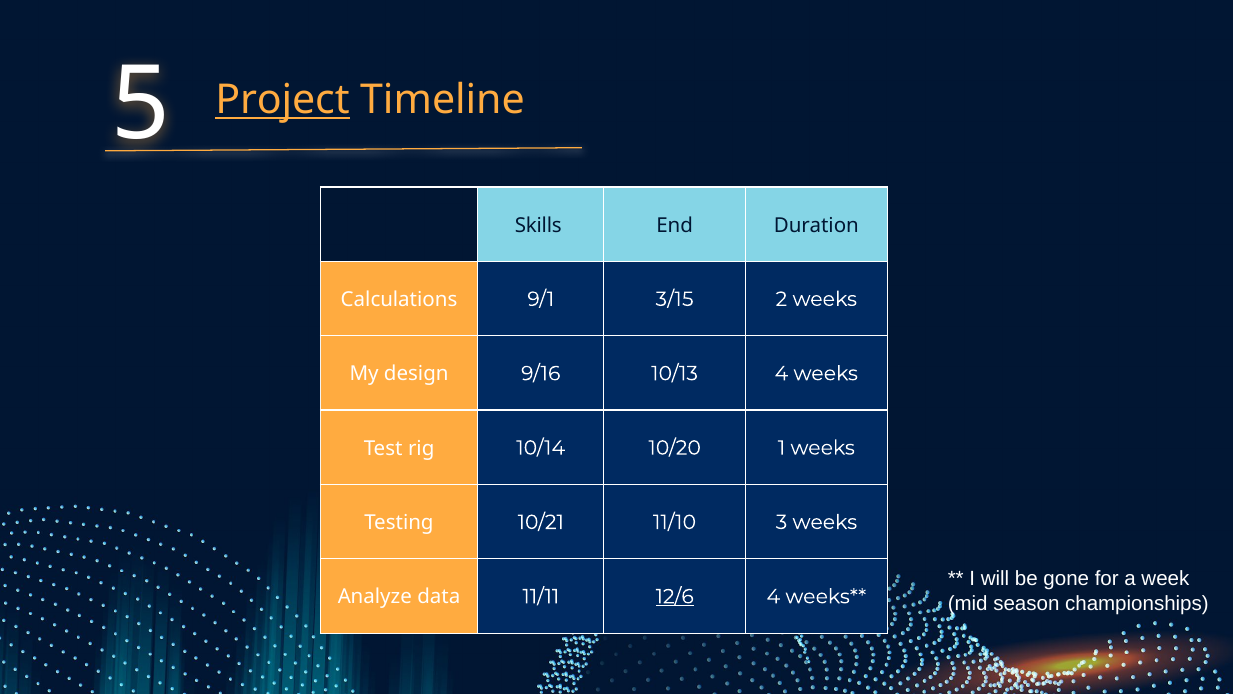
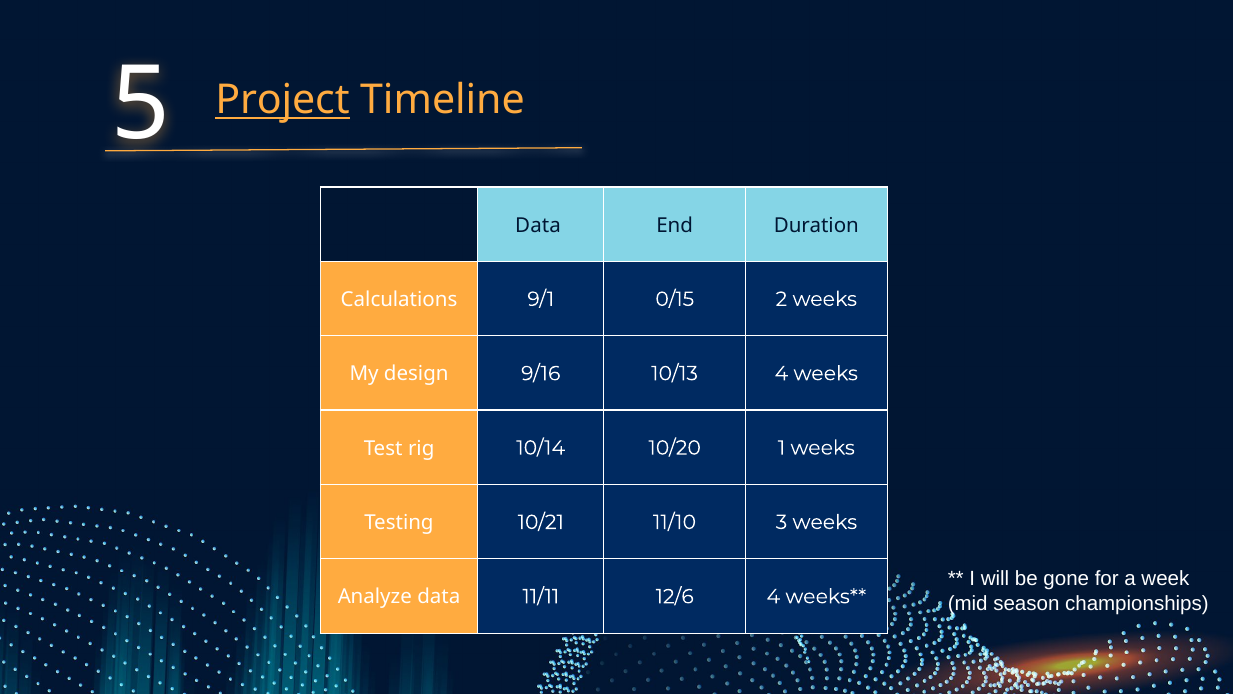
Skills at (538, 225): Skills -> Data
3/15: 3/15 -> 0/15
12/6 underline: present -> none
